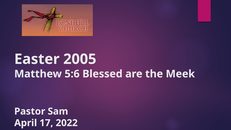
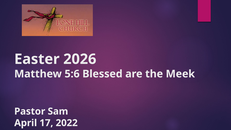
2005: 2005 -> 2026
